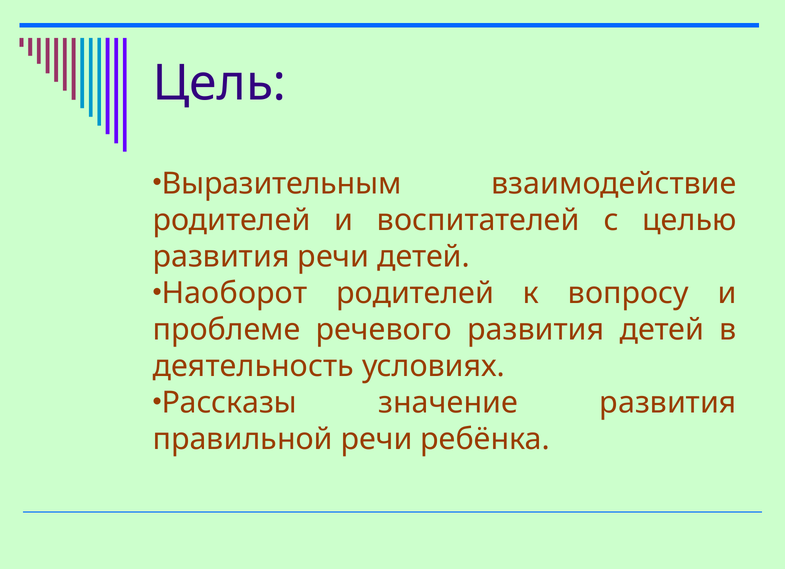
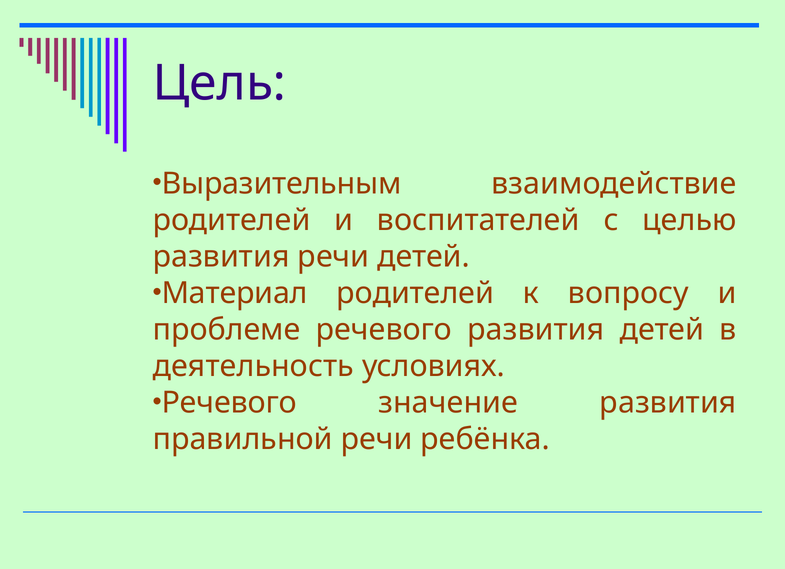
Наоборот: Наоборот -> Материал
Рассказы at (229, 403): Рассказы -> Речевого
